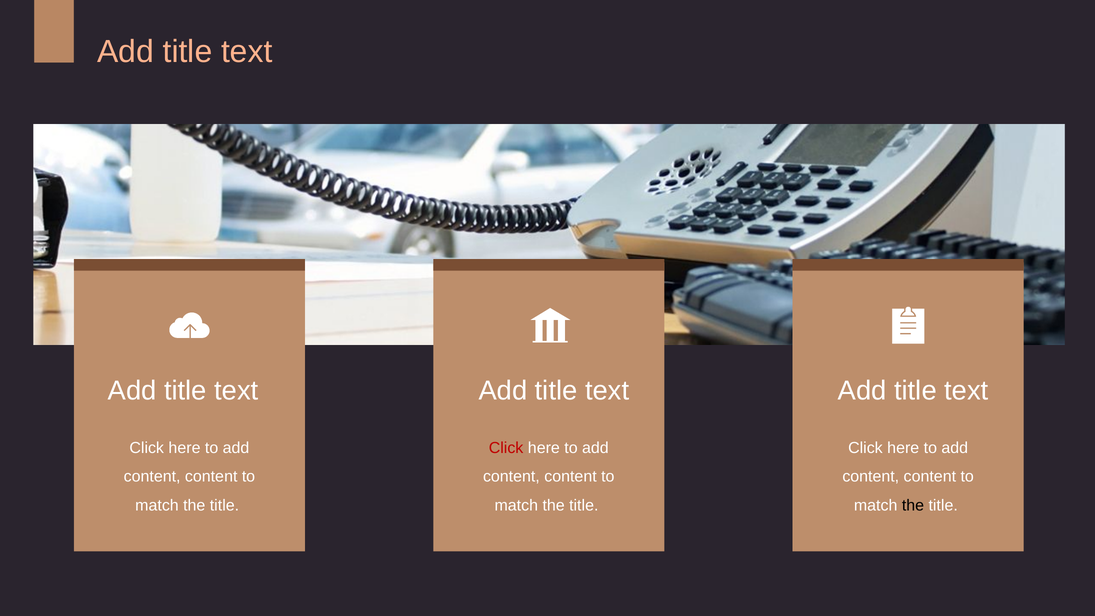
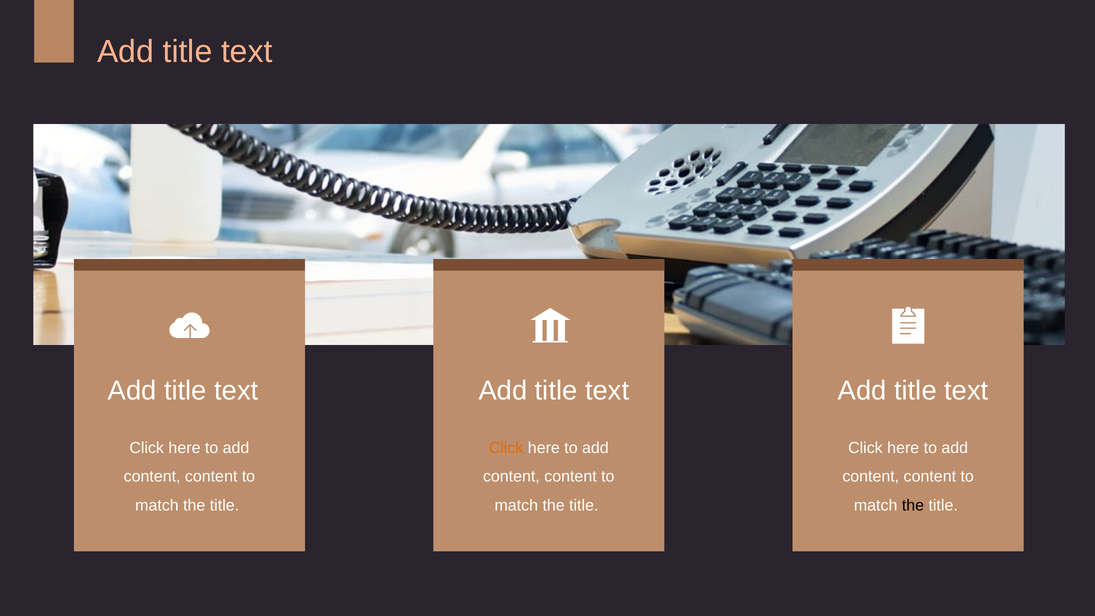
Click at (506, 448) colour: red -> orange
